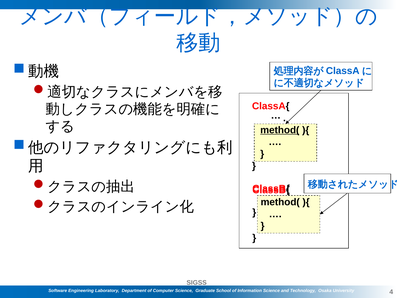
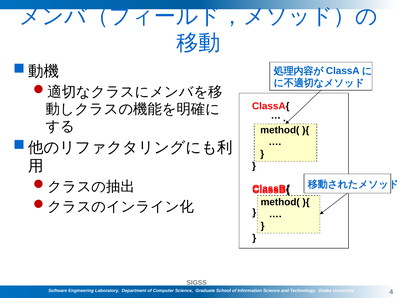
method( at (280, 130) underline: present -> none
